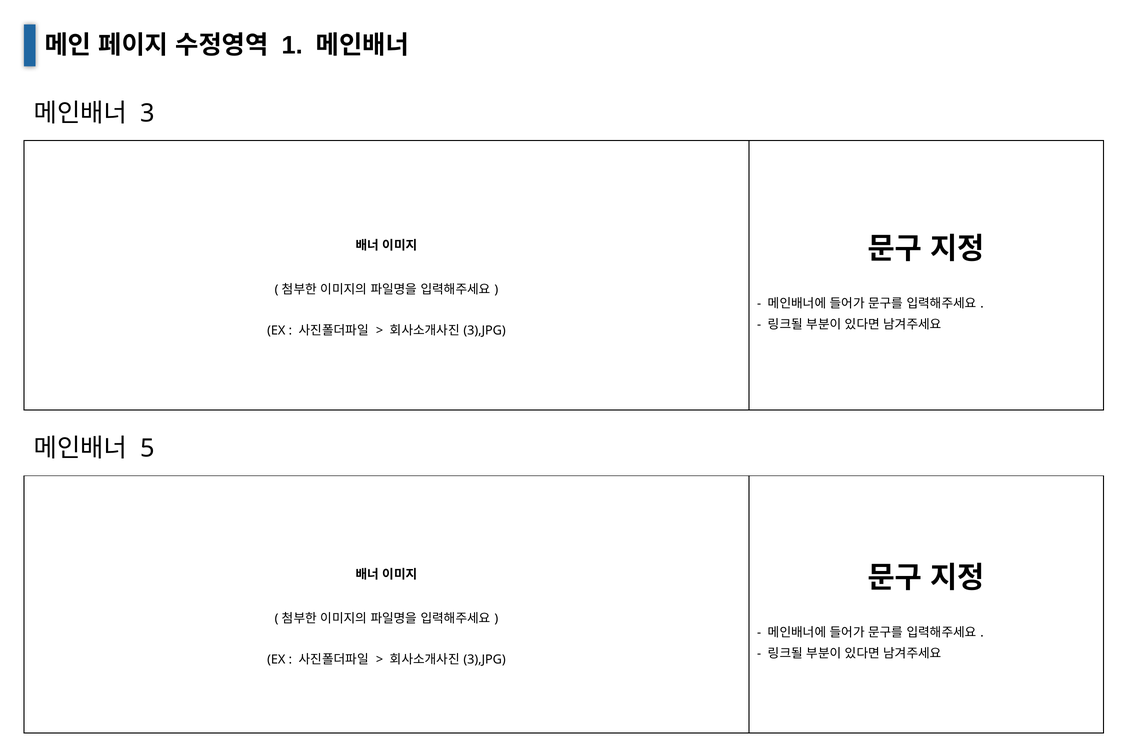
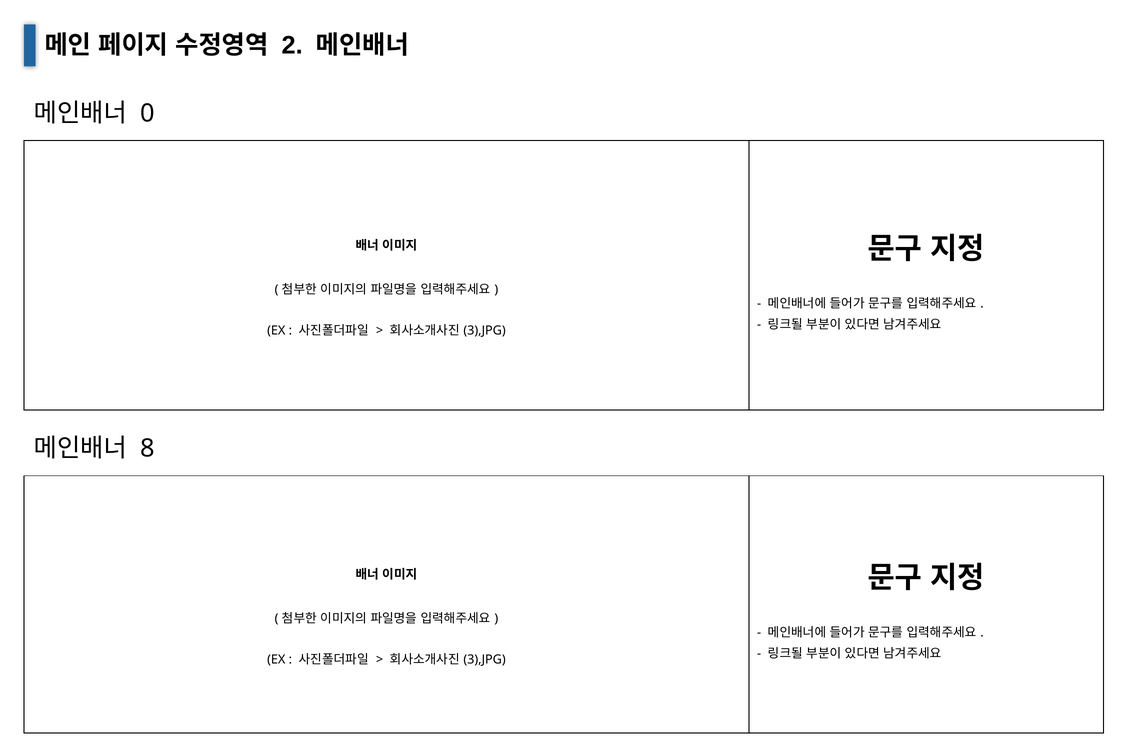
1: 1 -> 2
3: 3 -> 0
5: 5 -> 8
